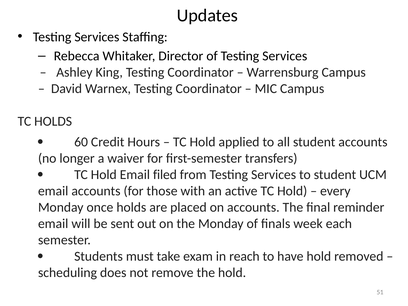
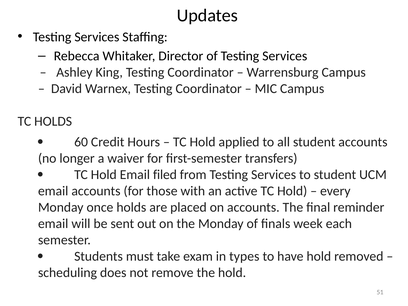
reach: reach -> types
